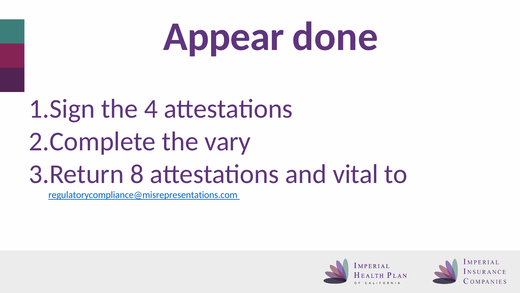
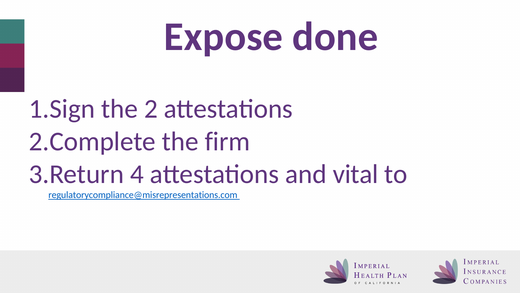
Appear: Appear -> Expose
4: 4 -> 2
vary: vary -> firm
8: 8 -> 4
